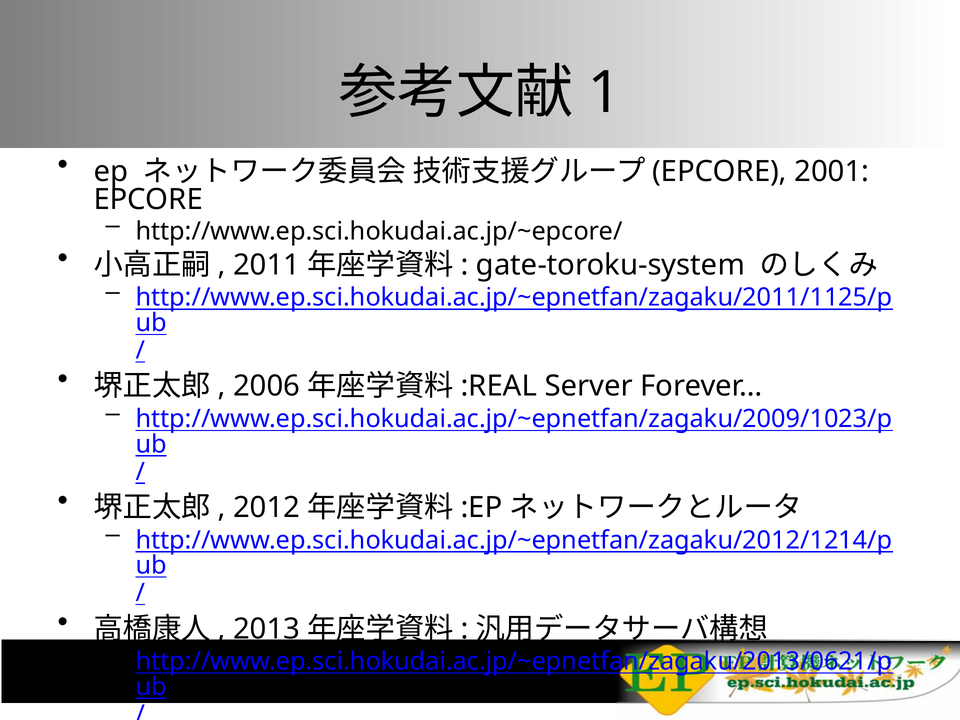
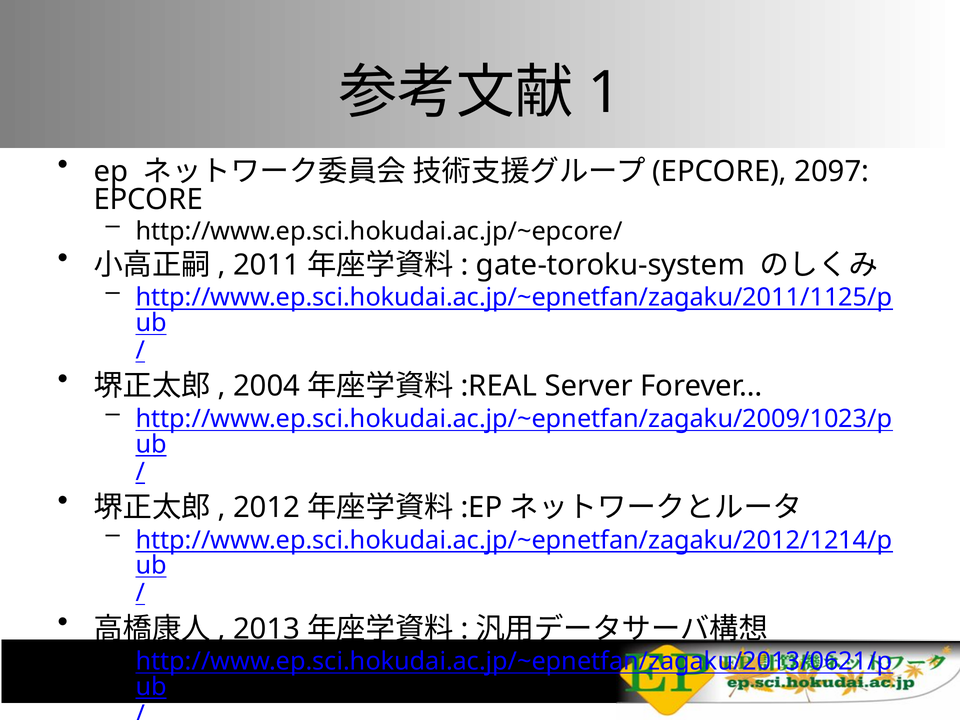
2001: 2001 -> 2097
2006: 2006 -> 2004
